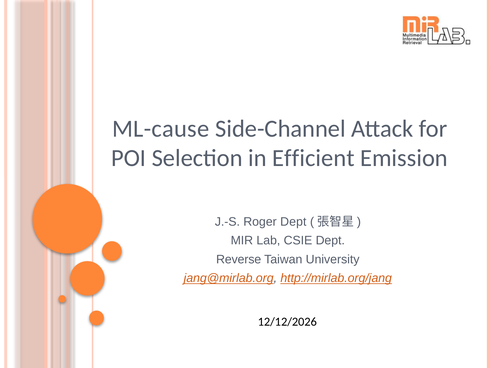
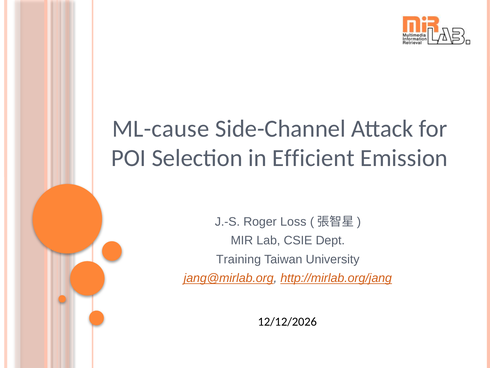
Roger Dept: Dept -> Loss
Reverse: Reverse -> Training
